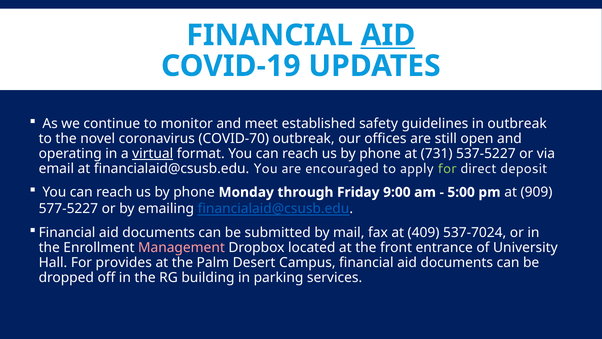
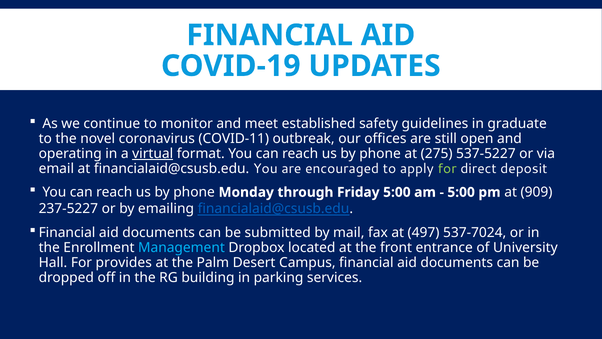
AID at (388, 35) underline: present -> none
in outbreak: outbreak -> graduate
COVID-70: COVID-70 -> COVID-11
731: 731 -> 275
Friday 9:00: 9:00 -> 5:00
577-5227: 577-5227 -> 237-5227
409: 409 -> 497
Management colour: pink -> light blue
